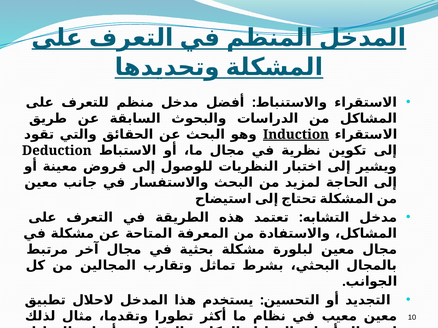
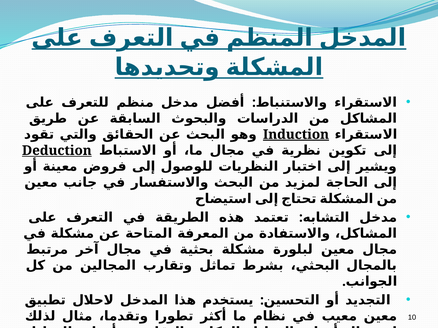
Deduction underline: none -> present
